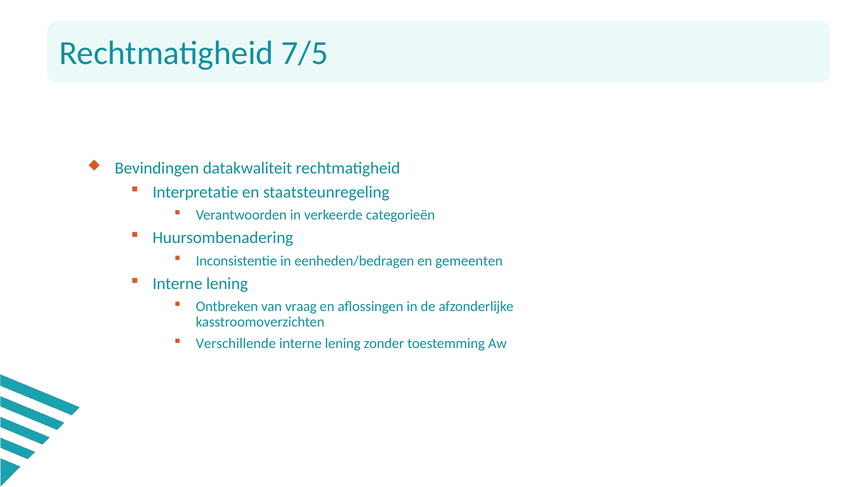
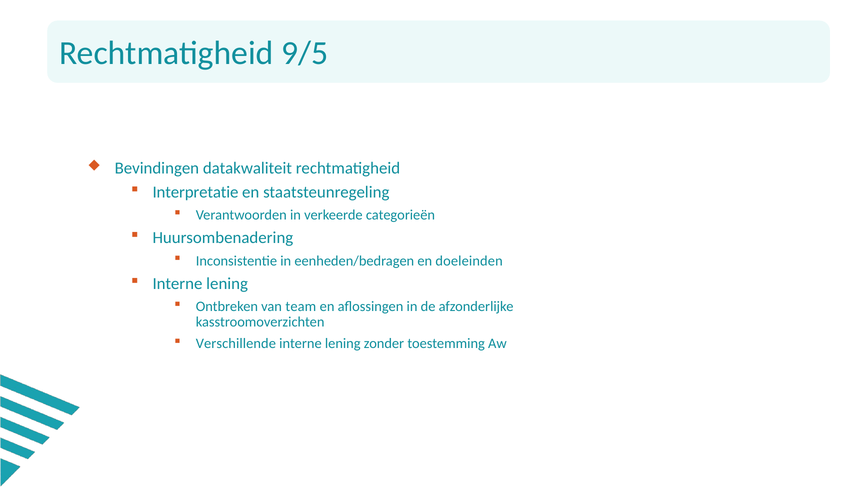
7/5: 7/5 -> 9/5
gemeenten: gemeenten -> doeleinden
vraag: vraag -> team
